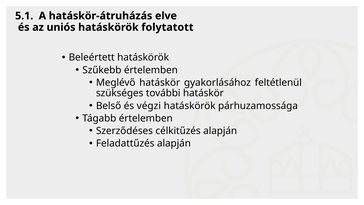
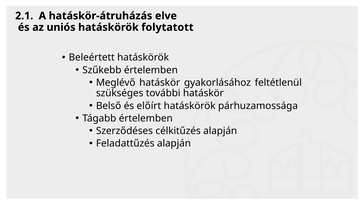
5.1: 5.1 -> 2.1
végzi: végzi -> előírt
